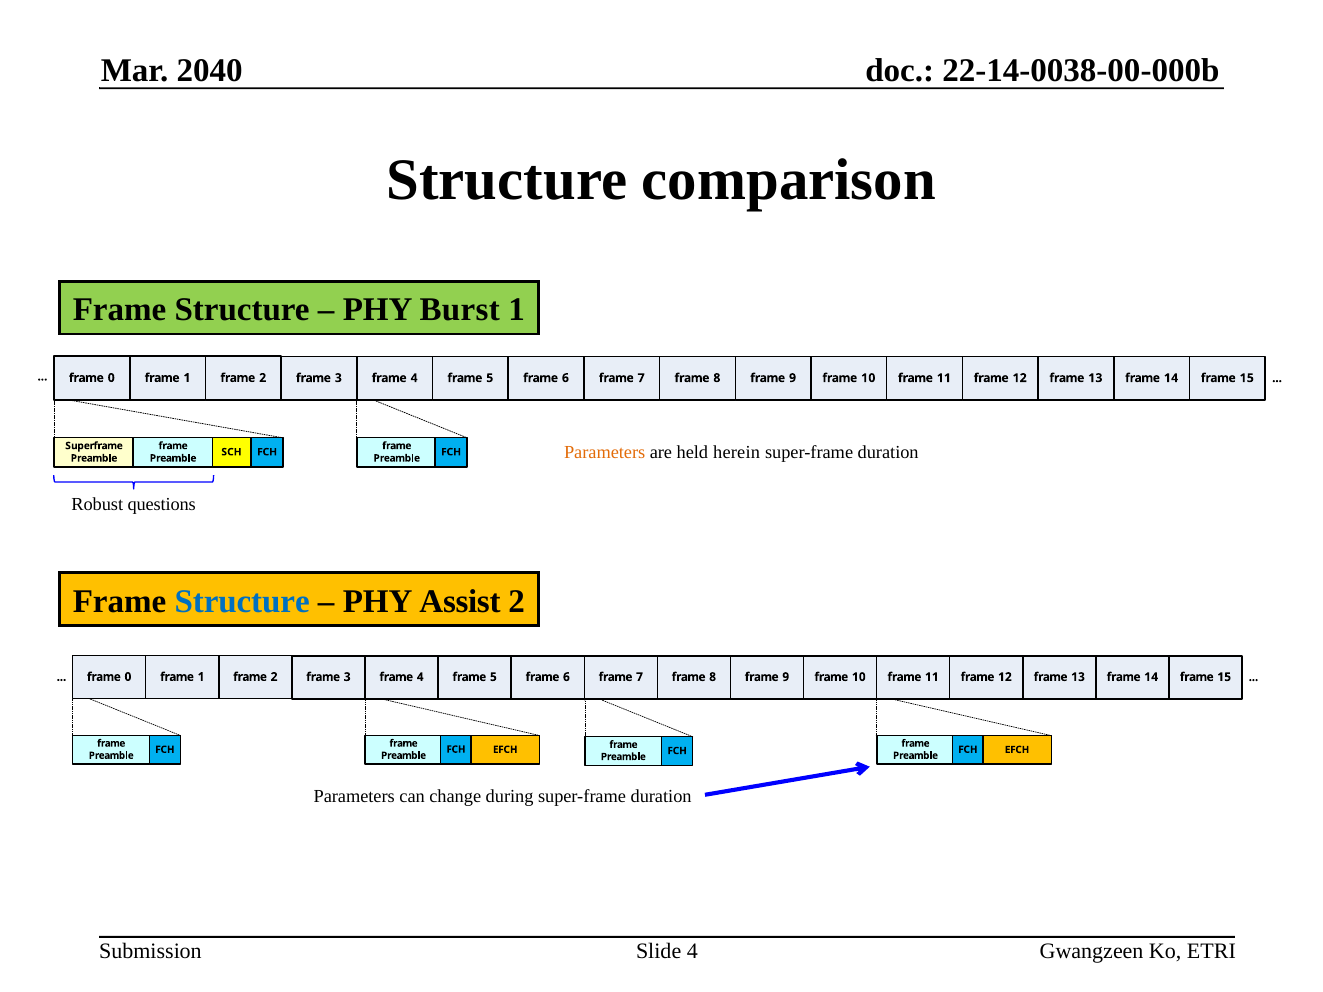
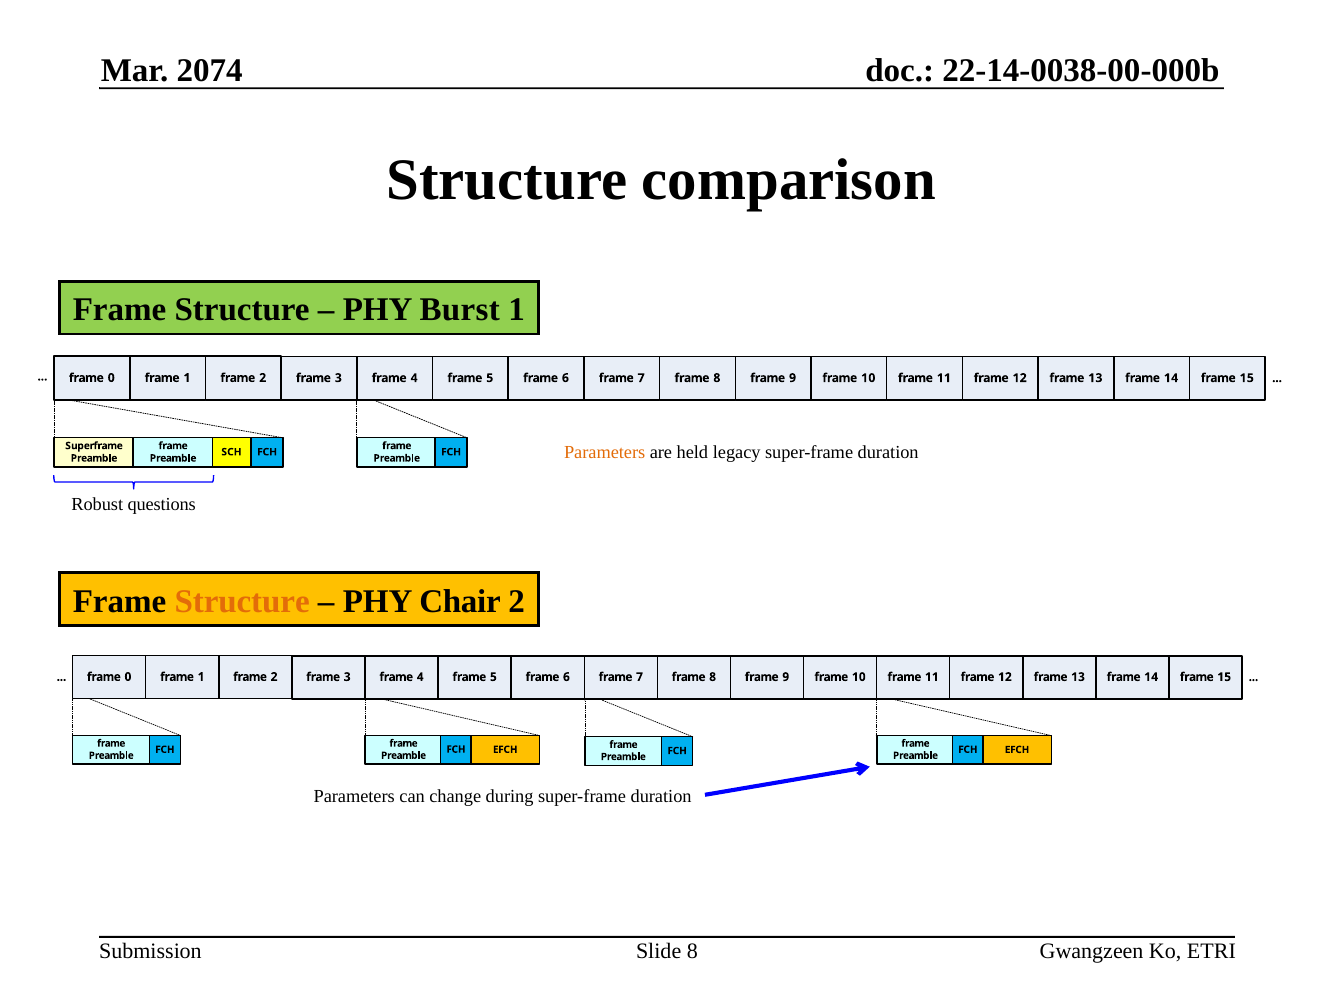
2040: 2040 -> 2074
herein: herein -> legacy
Structure at (242, 601) colour: blue -> orange
Assist: Assist -> Chair
Slide 4: 4 -> 8
